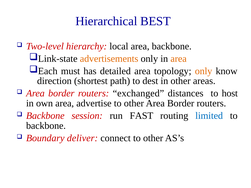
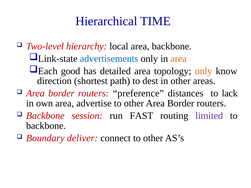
BEST: BEST -> TIME
advertisements colour: orange -> blue
must: must -> good
exchanged: exchanged -> preference
host: host -> lack
limited colour: blue -> purple
